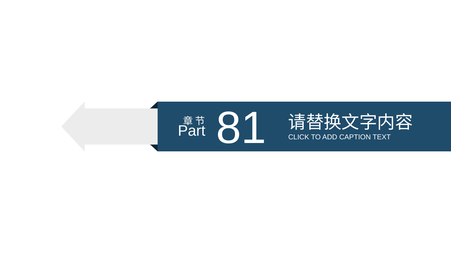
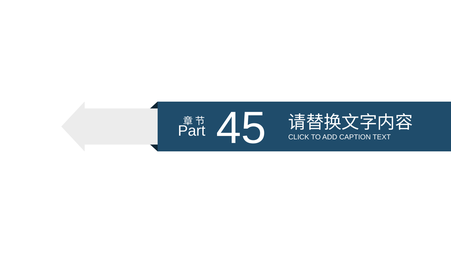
81: 81 -> 45
